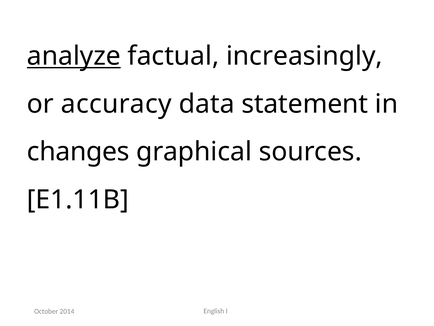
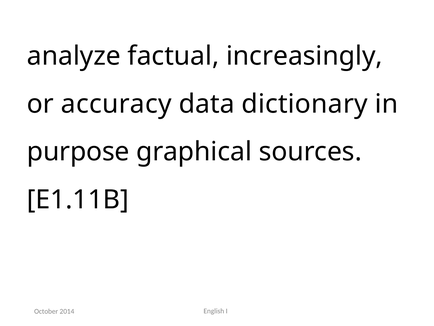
analyze underline: present -> none
statement: statement -> dictionary
changes: changes -> purpose
